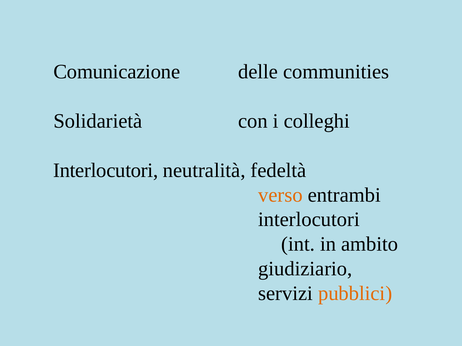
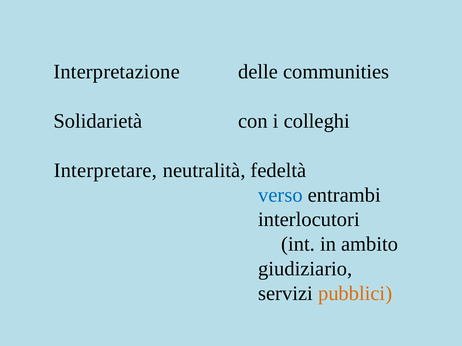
Comunicazione: Comunicazione -> Interpretazione
Interlocutori at (106, 171): Interlocutori -> Interpretare
verso colour: orange -> blue
